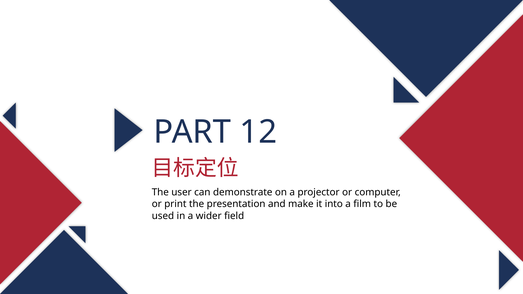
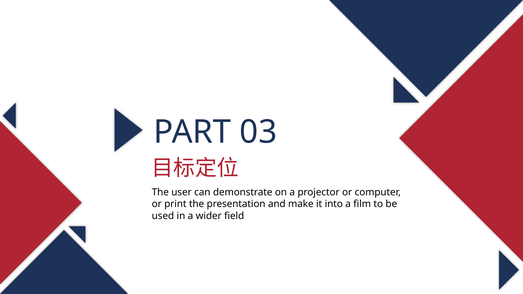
12: 12 -> 03
